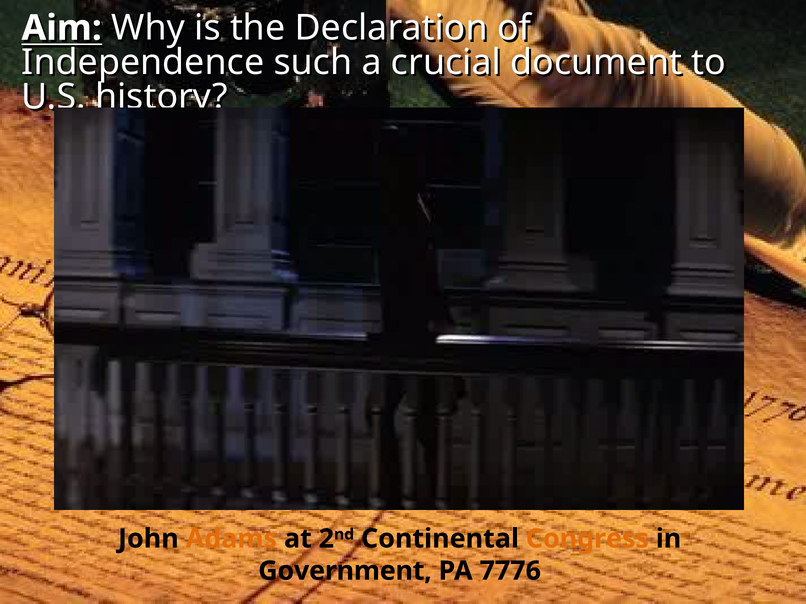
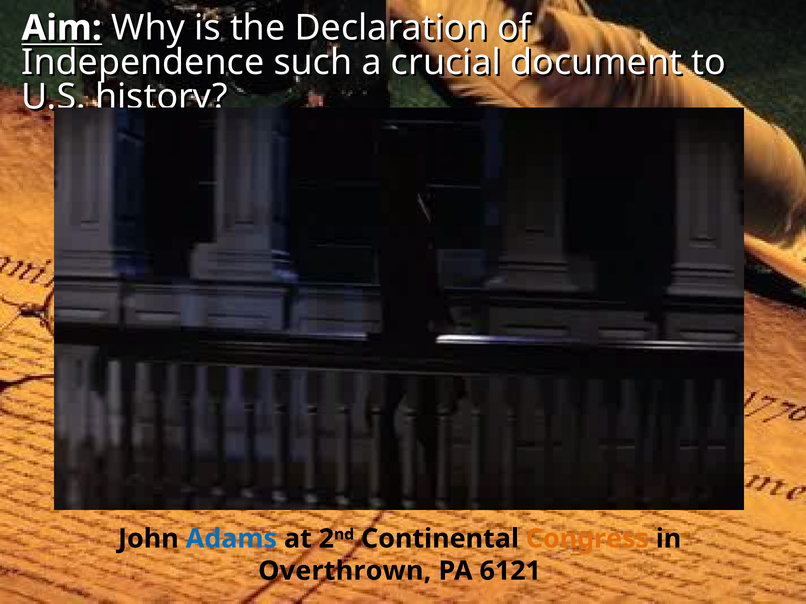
Adams colour: orange -> blue
Government: Government -> Overthrown
7776: 7776 -> 6121
